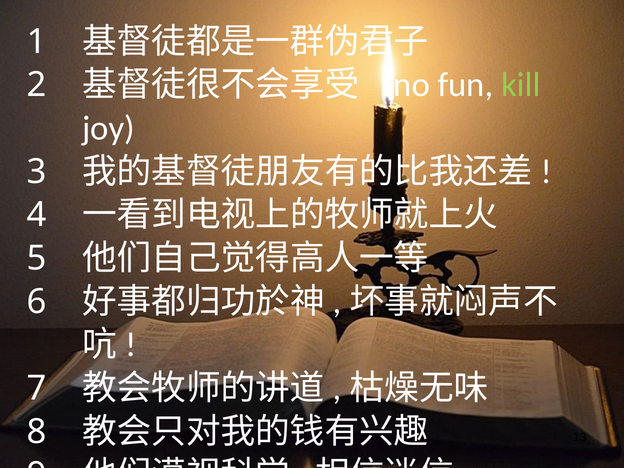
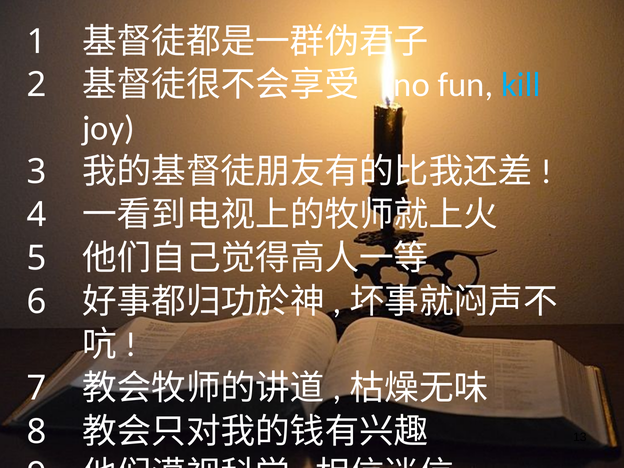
kill colour: light green -> light blue
